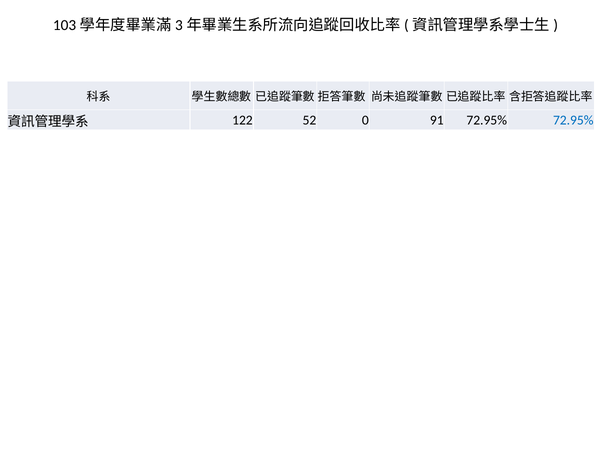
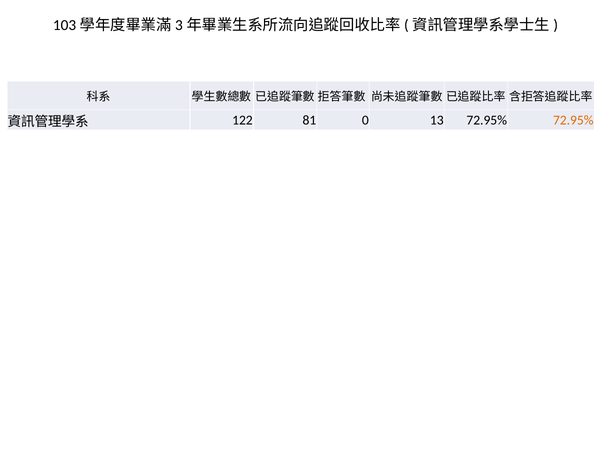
52: 52 -> 81
91: 91 -> 13
72.95% at (573, 120) colour: blue -> orange
